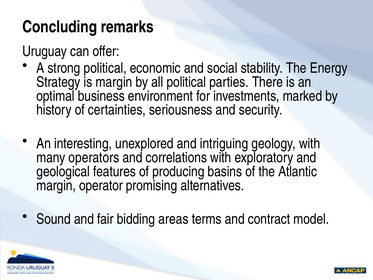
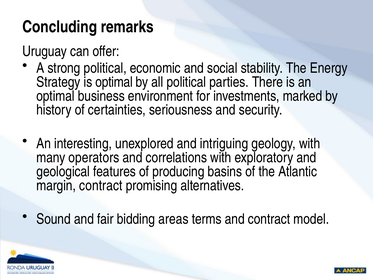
is margin: margin -> optimal
margin operator: operator -> contract
